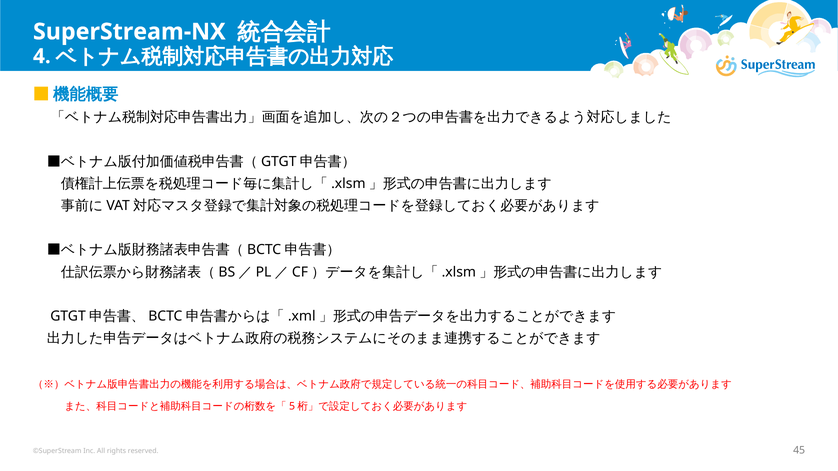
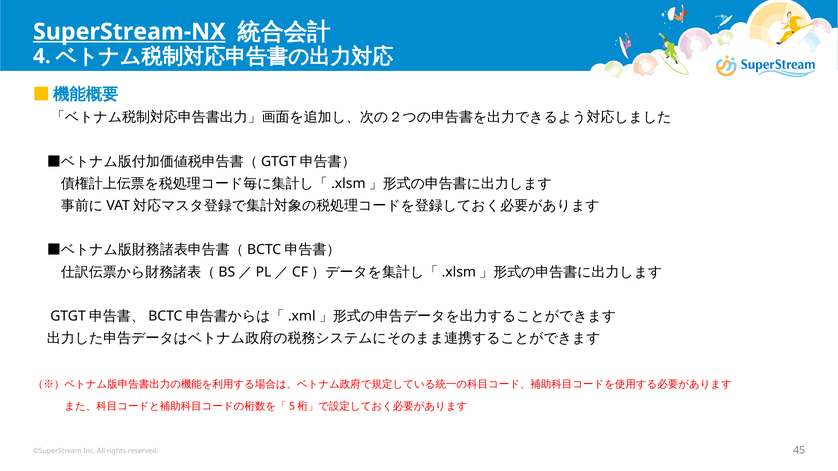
SuperStream-NX underline: none -> present
